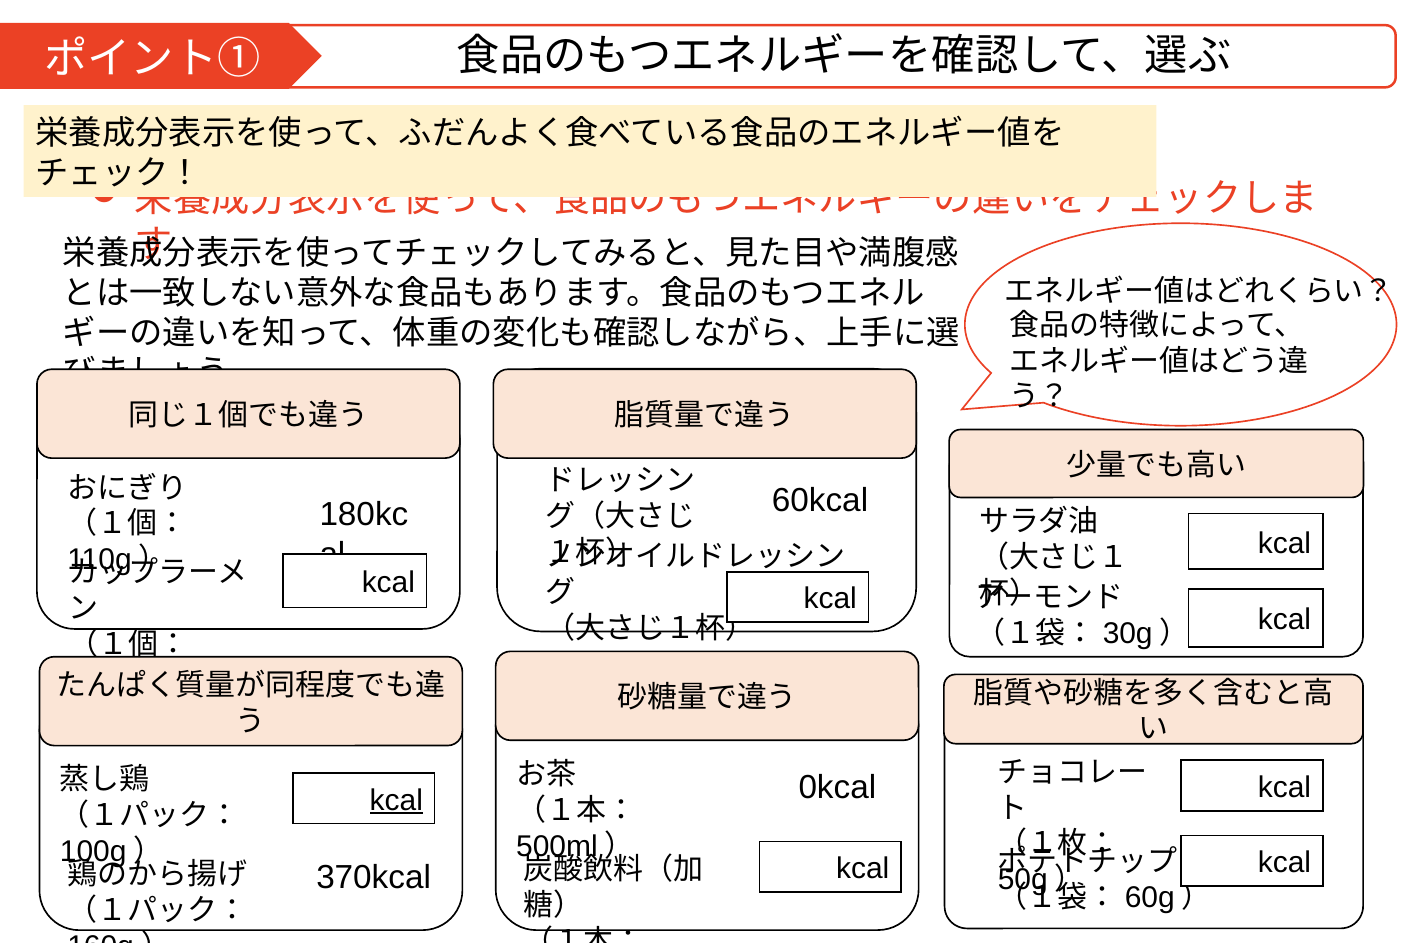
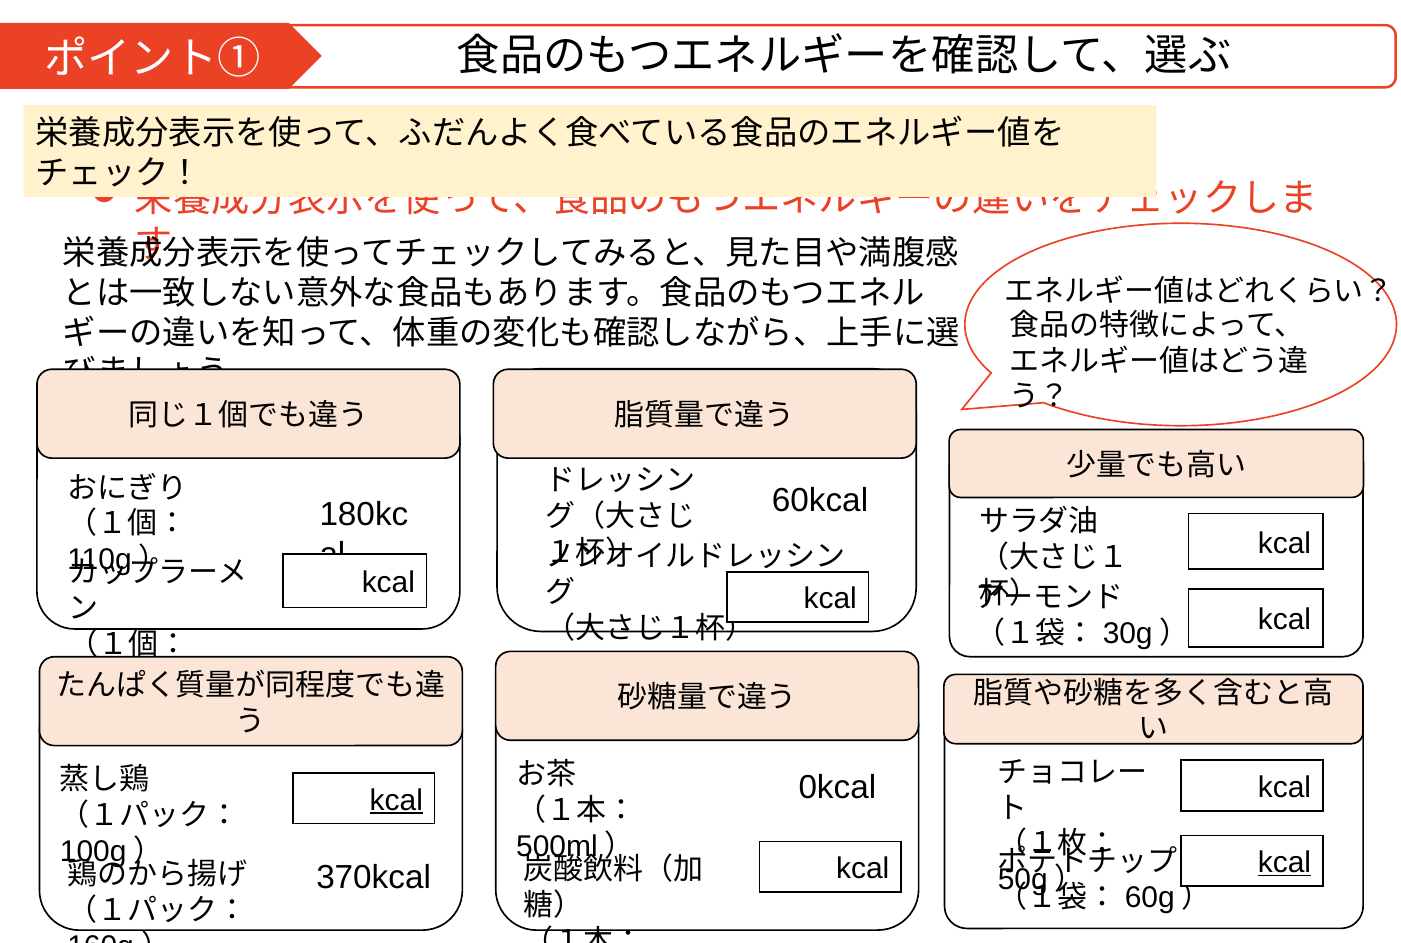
kcal at (1285, 863) underline: none -> present
